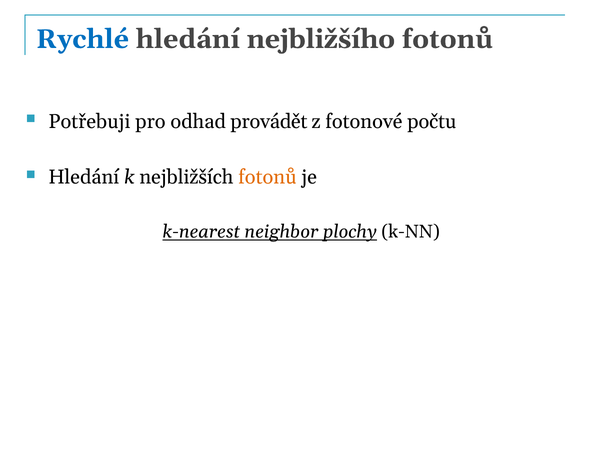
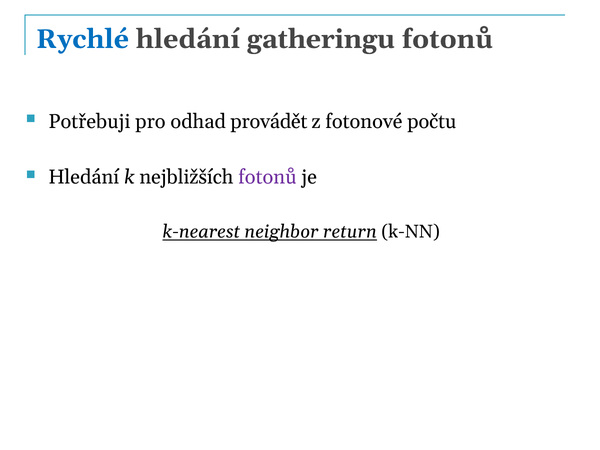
nejbližšího: nejbližšího -> gatheringu
fotonů at (268, 177) colour: orange -> purple
plochy: plochy -> return
